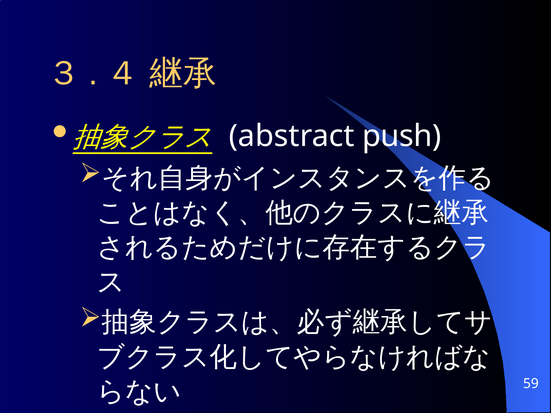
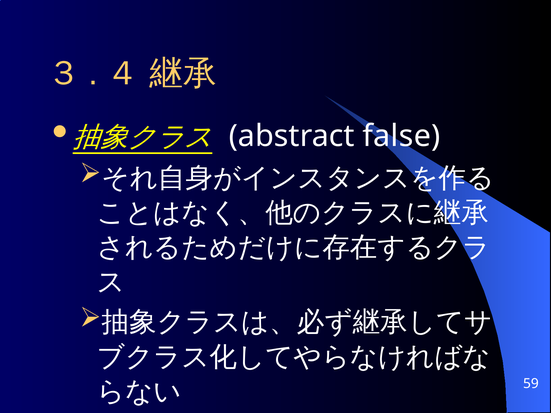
push: push -> false
